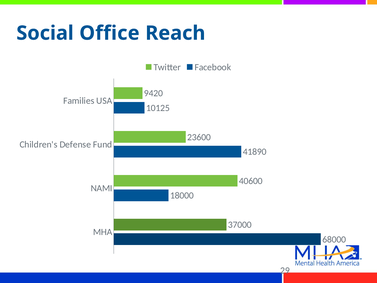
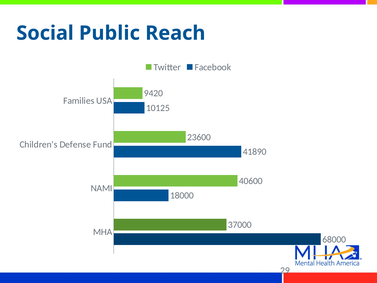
Office: Office -> Public
